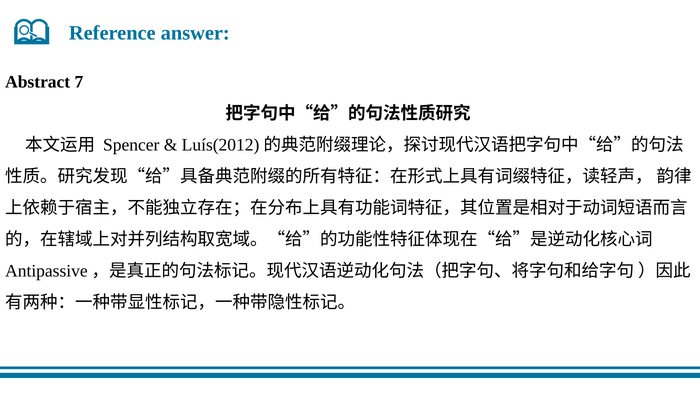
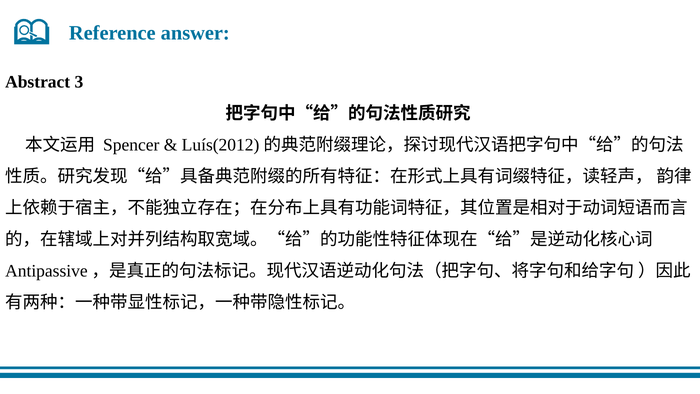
7: 7 -> 3
